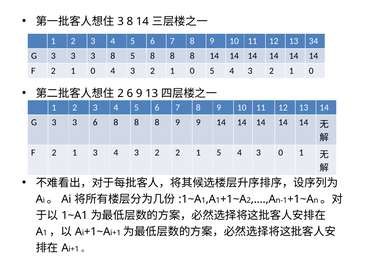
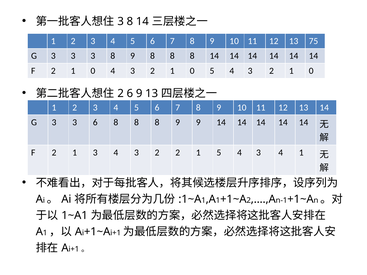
34: 34 -> 75
3 8 5: 5 -> 9
4 3 0: 0 -> 4
